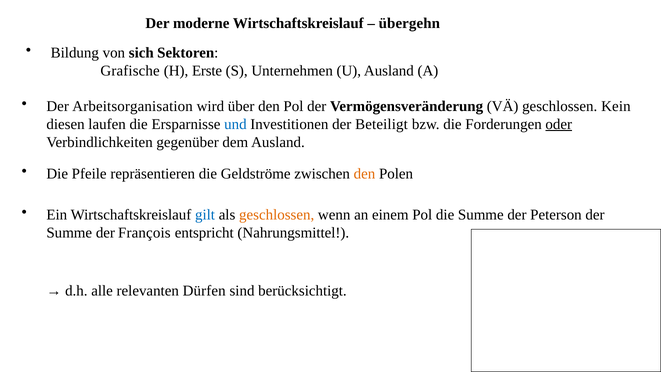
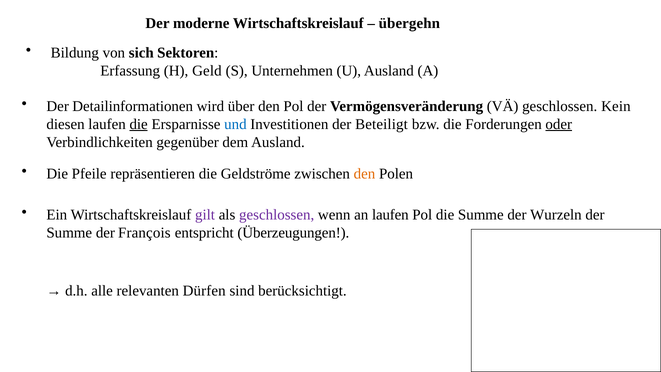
Grafische: Grafische -> Erfassung
Erste: Erste -> Geld
Arbeitsorganisation: Arbeitsorganisation -> Detailinformationen
die at (139, 124) underline: none -> present
gilt colour: blue -> purple
geschlossen at (277, 215) colour: orange -> purple
an einem: einem -> laufen
Peterson: Peterson -> Wurzeln
Nahrungsmittel: Nahrungsmittel -> Überzeugungen
